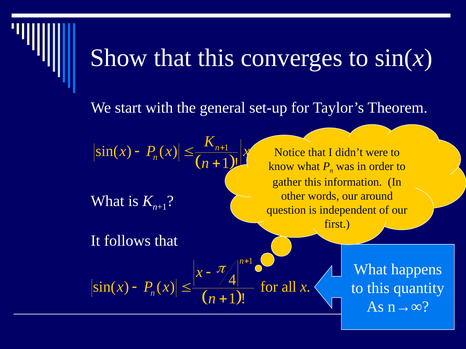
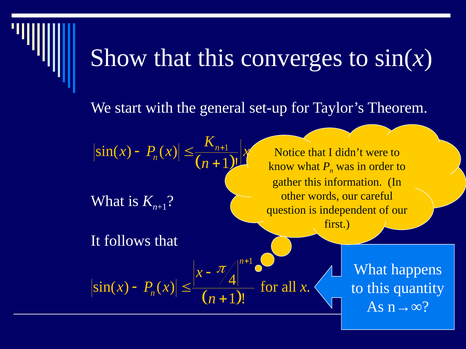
around: around -> careful
